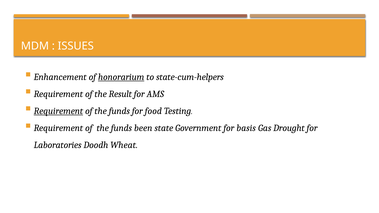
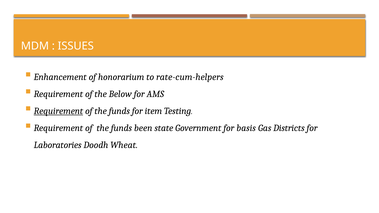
honorarium underline: present -> none
state-cum-helpers: state-cum-helpers -> rate-cum-helpers
Result: Result -> Below
food: food -> item
Drought: Drought -> Districts
